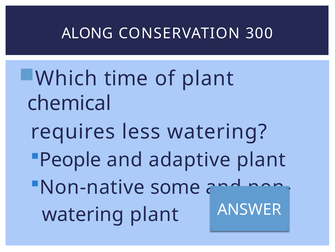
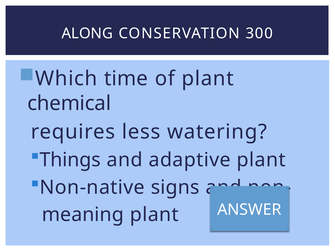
People: People -> Things
some: some -> signs
watering at (83, 214): watering -> meaning
